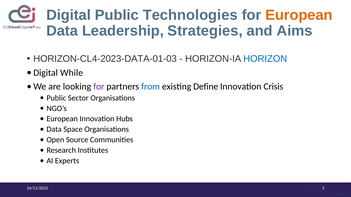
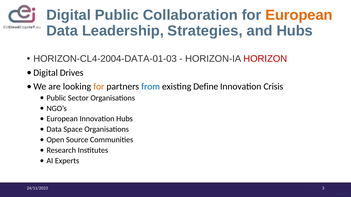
Technologies: Technologies -> Collaboration
and Aims: Aims -> Hubs
HORIZON-CL4-2023-DATA-01-03: HORIZON-CL4-2023-DATA-01-03 -> HORIZON-CL4-2004-DATA-01-03
HORIZON colour: blue -> red
While: While -> Drives
for at (99, 87) colour: purple -> orange
